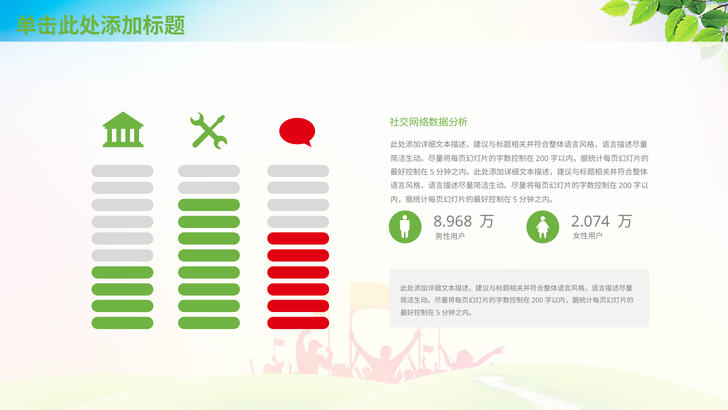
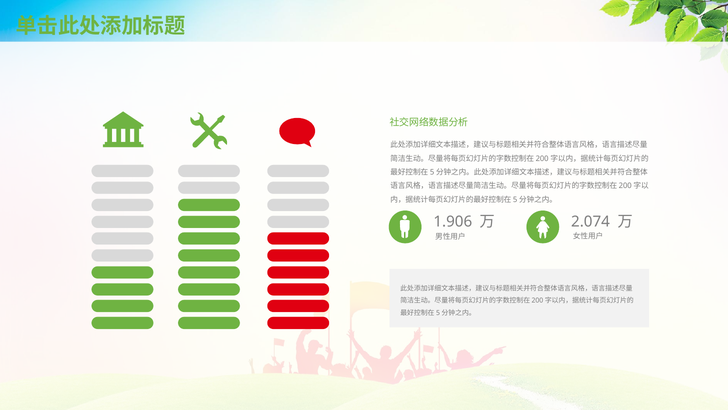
8.968: 8.968 -> 1.906
